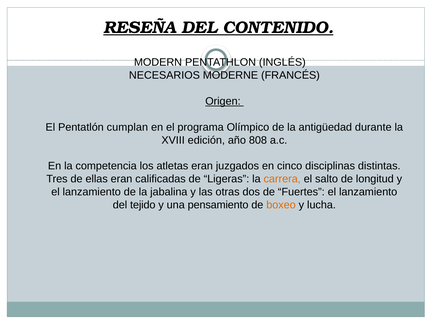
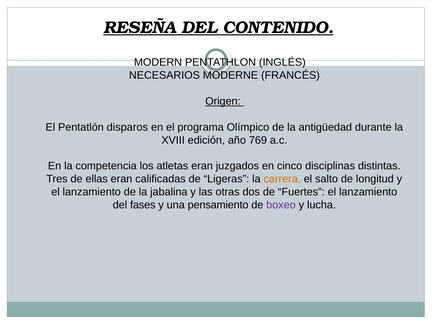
cumplan: cumplan -> disparos
808: 808 -> 769
tejido: tejido -> fases
boxeo colour: orange -> purple
